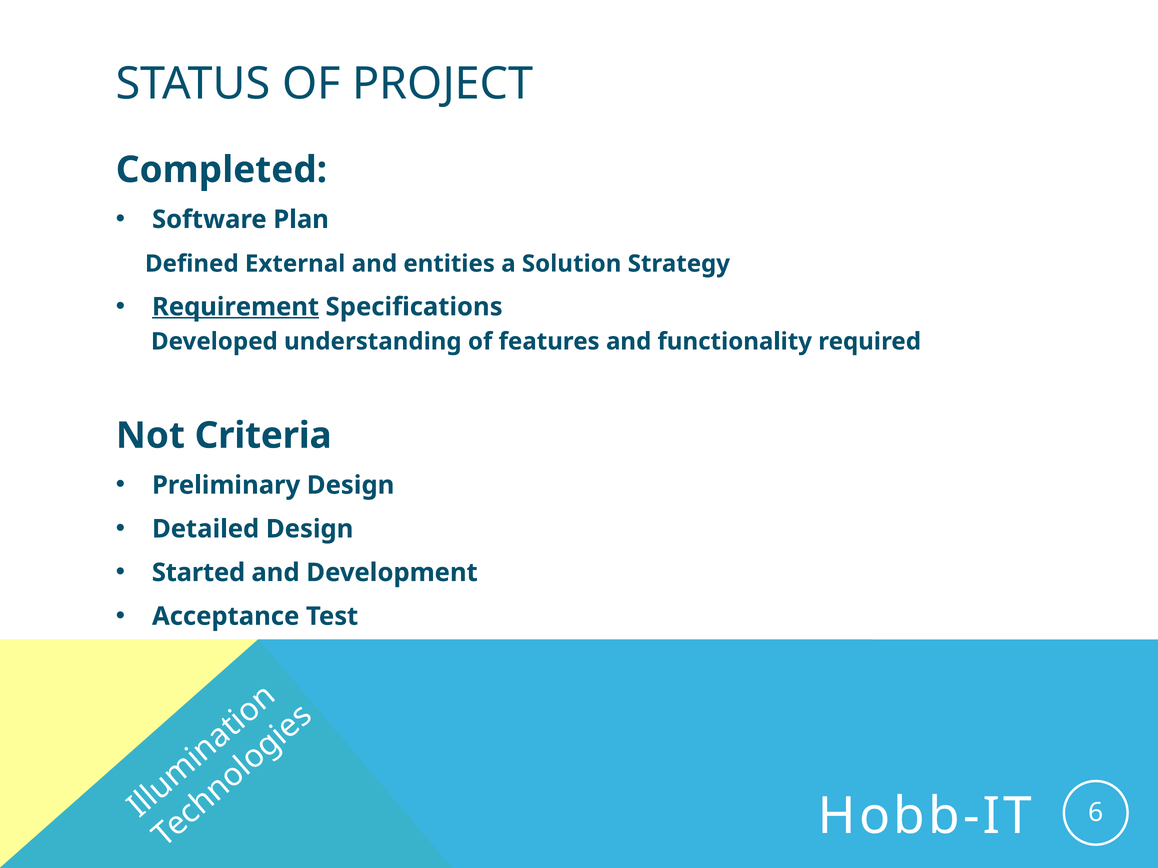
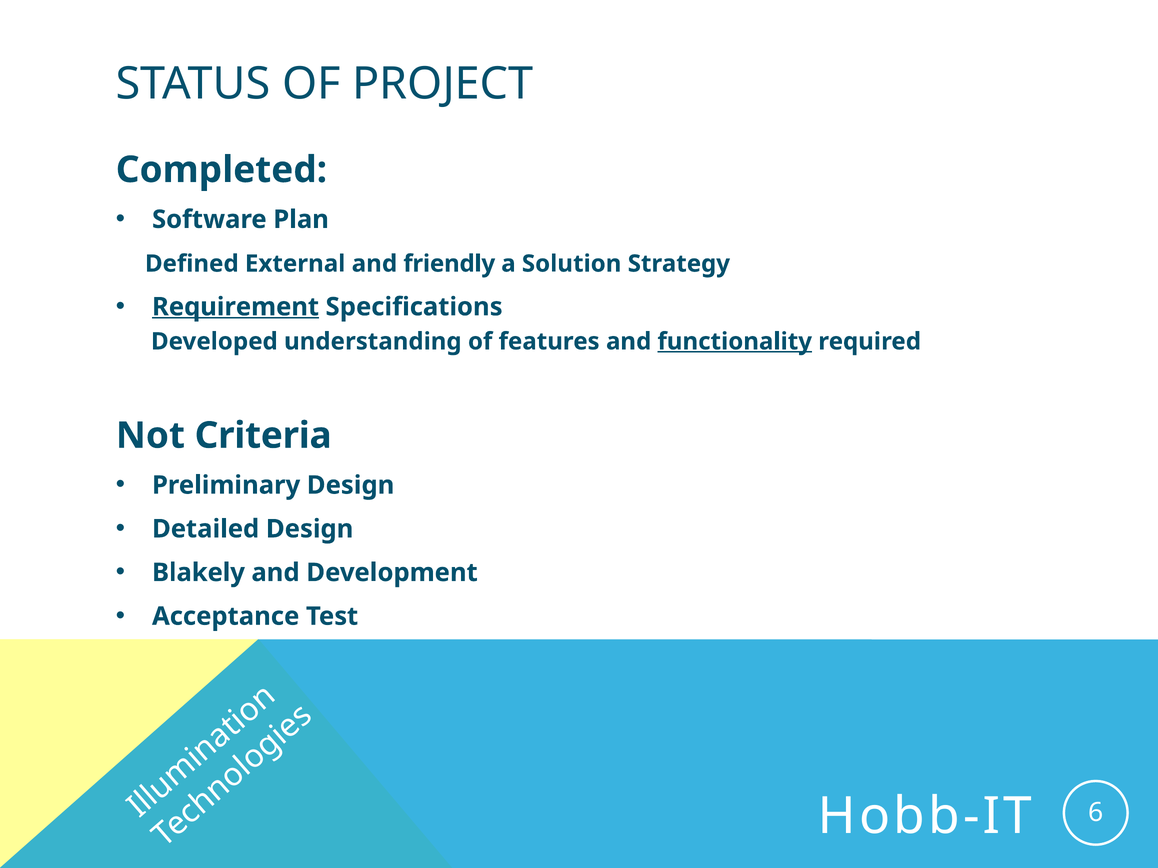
entities: entities -> friendly
functionality underline: none -> present
Started: Started -> Blakely
